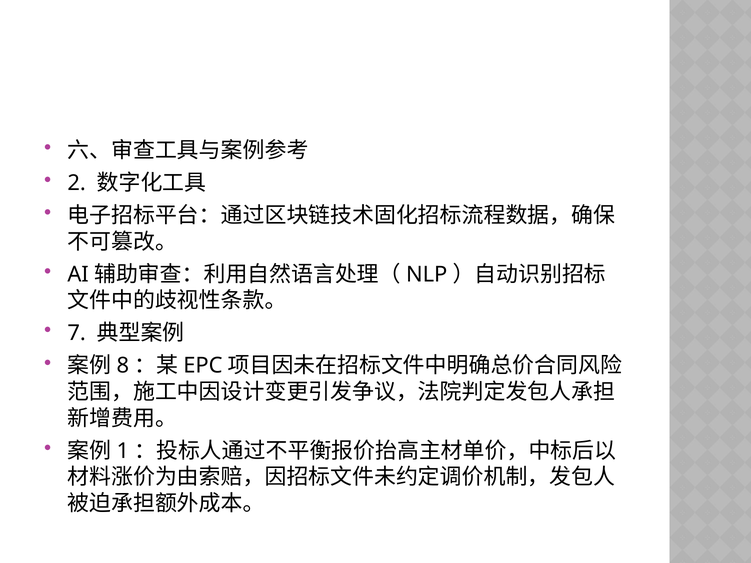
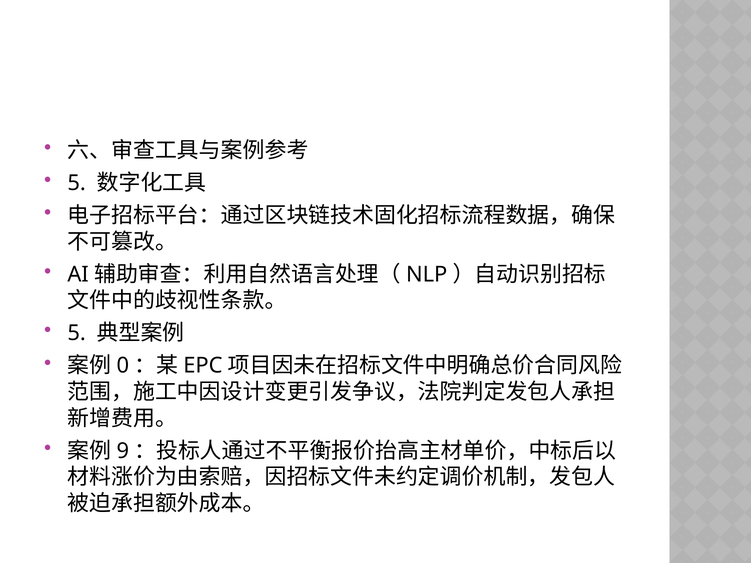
2 at (77, 183): 2 -> 5
7 at (77, 333): 7 -> 5
8: 8 -> 0
1: 1 -> 9
